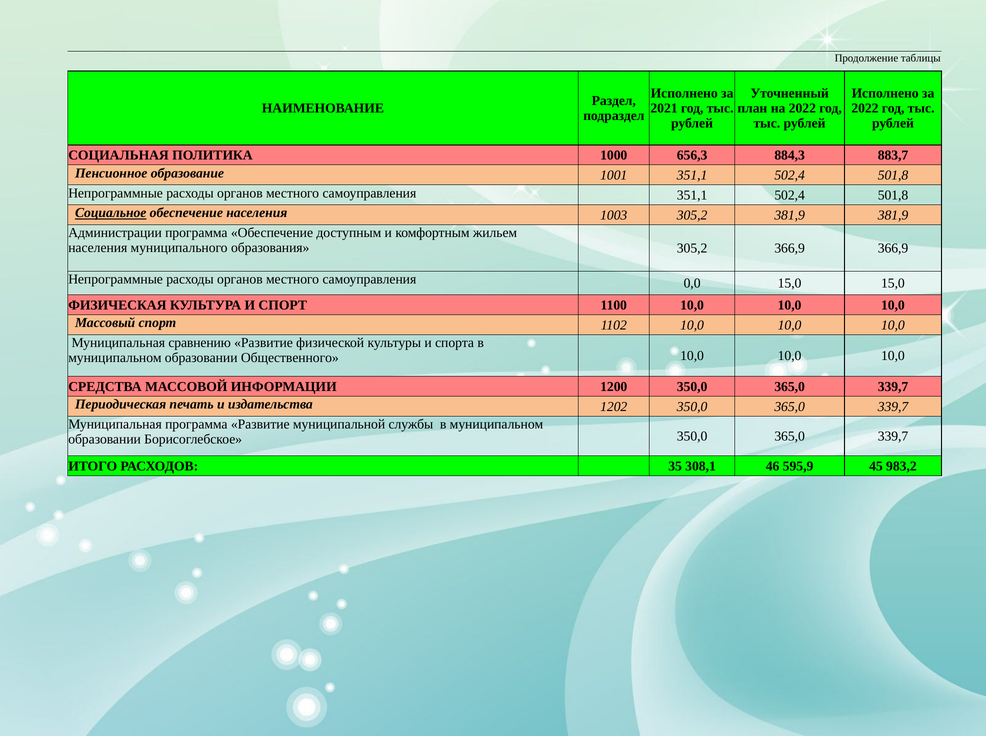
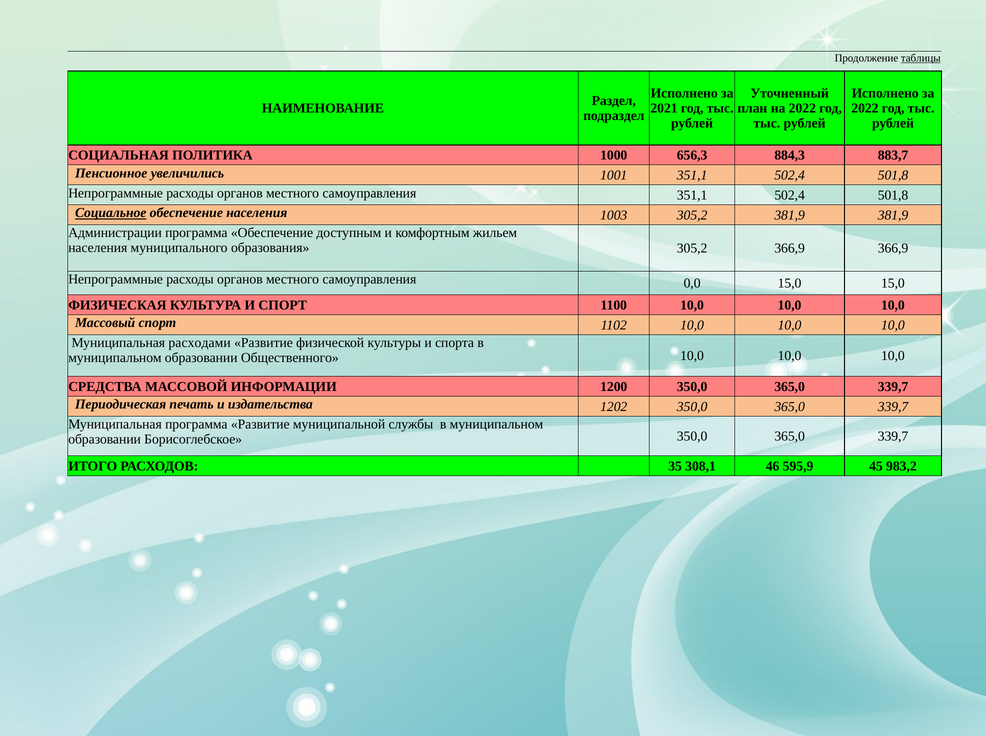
таблицы underline: none -> present
образование: образование -> увеличились
сравнению: сравнению -> расходами
